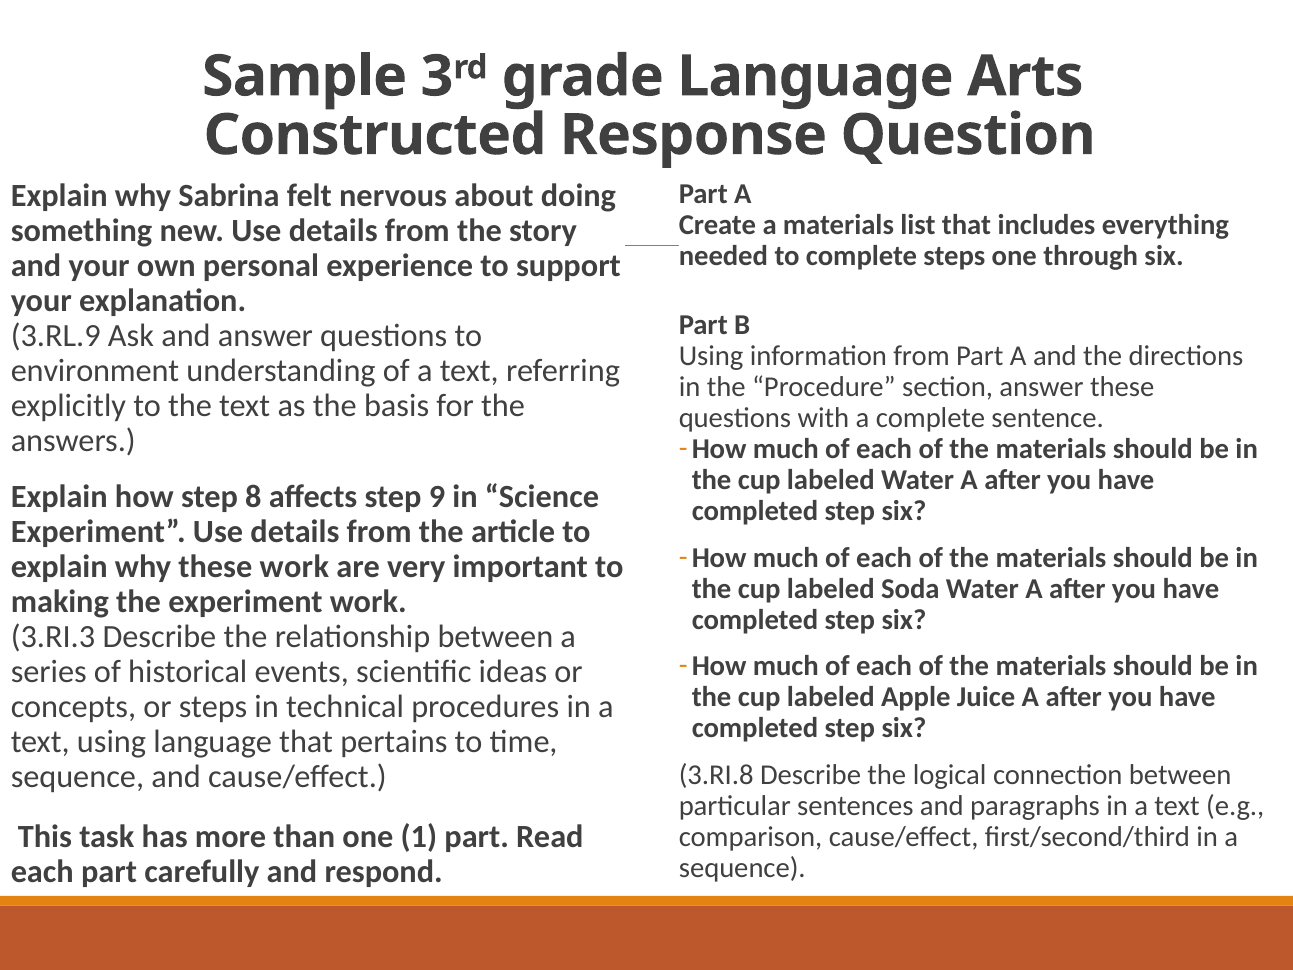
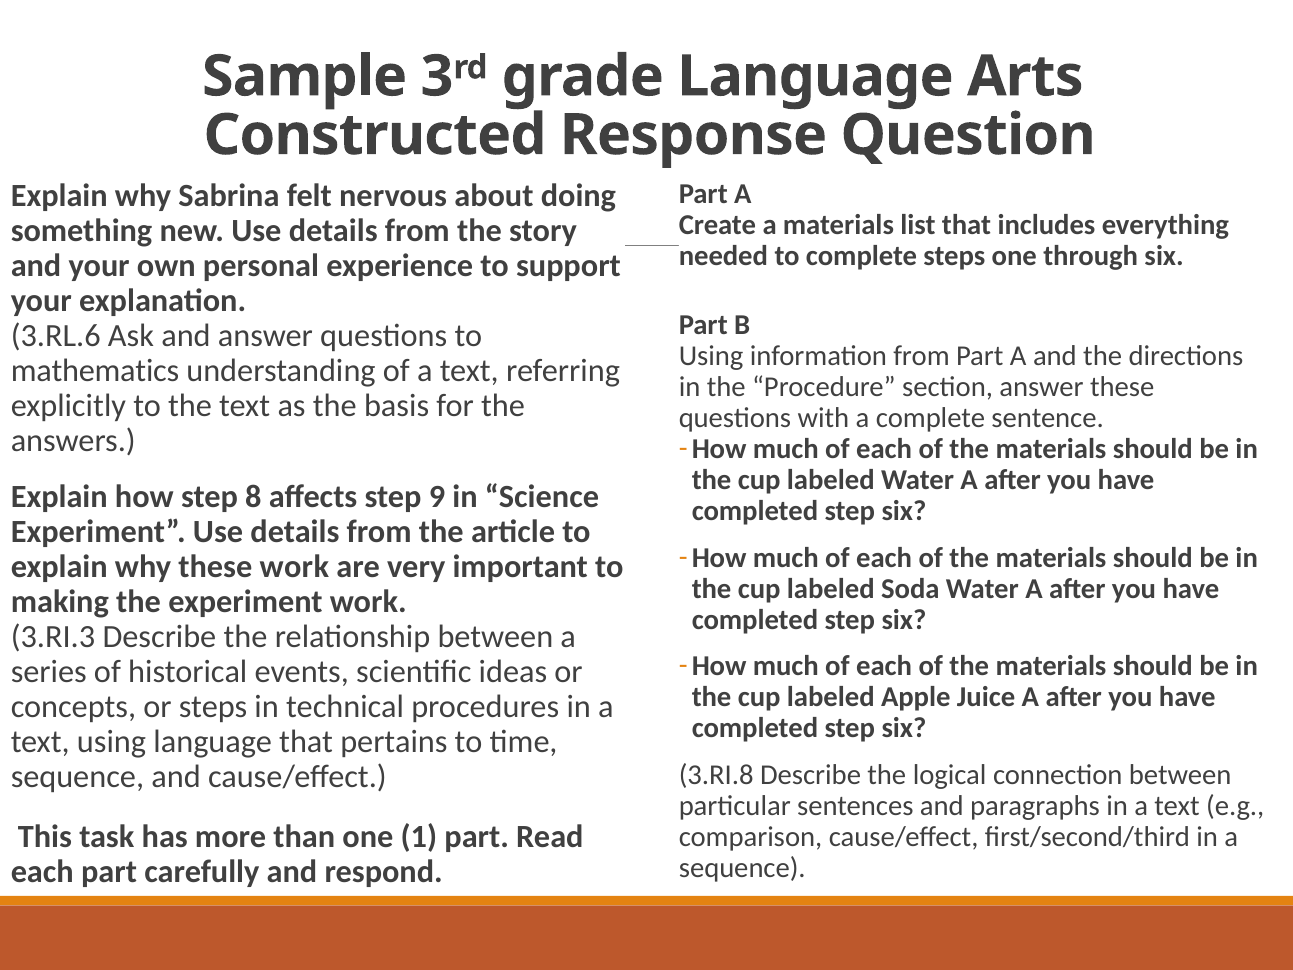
3.RL.9: 3.RL.9 -> 3.RL.6
environment: environment -> mathematics
